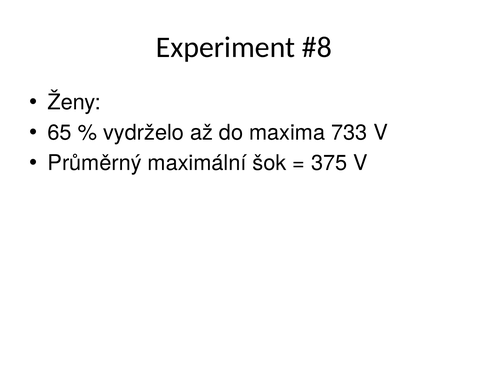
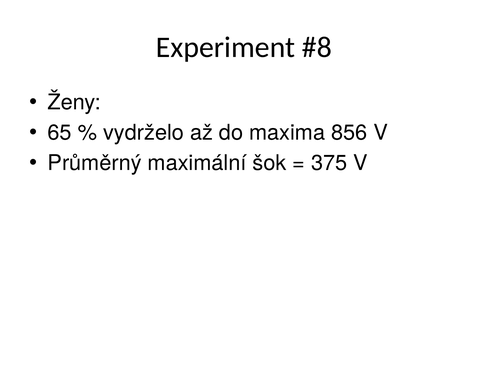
733: 733 -> 856
